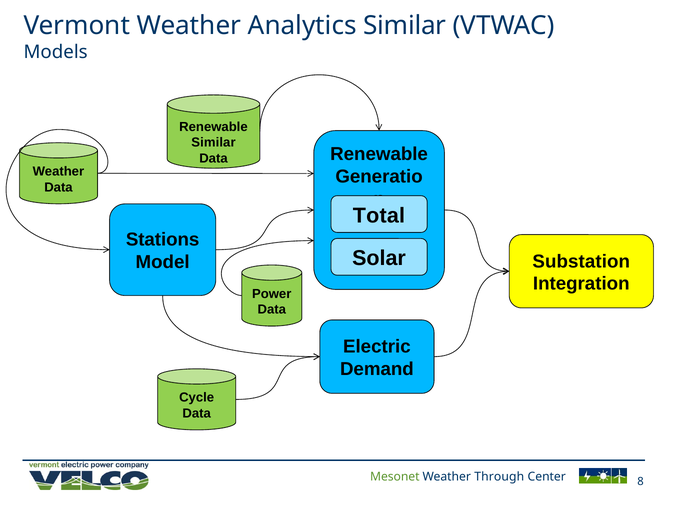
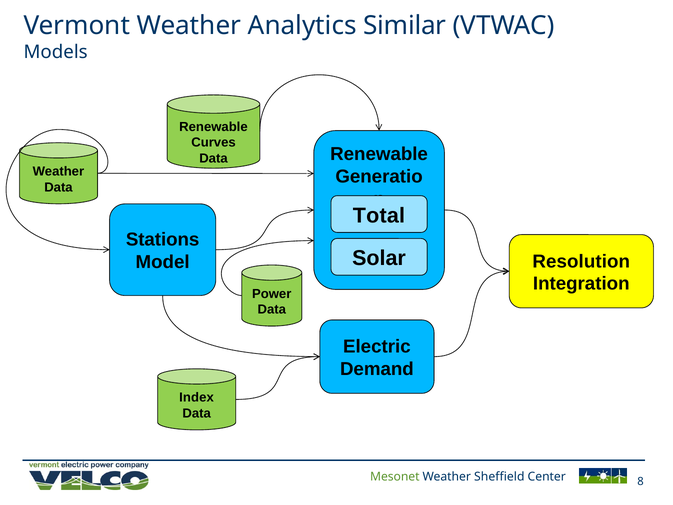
Similar at (213, 142): Similar -> Curves
Substation: Substation -> Resolution
Cycle: Cycle -> Index
Through: Through -> Sheffield
